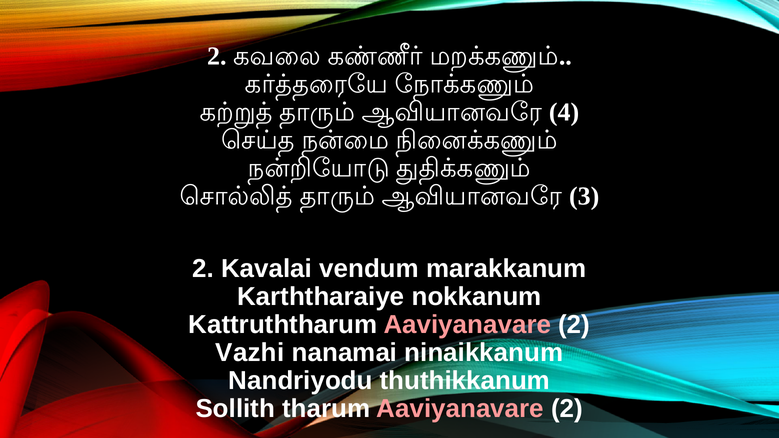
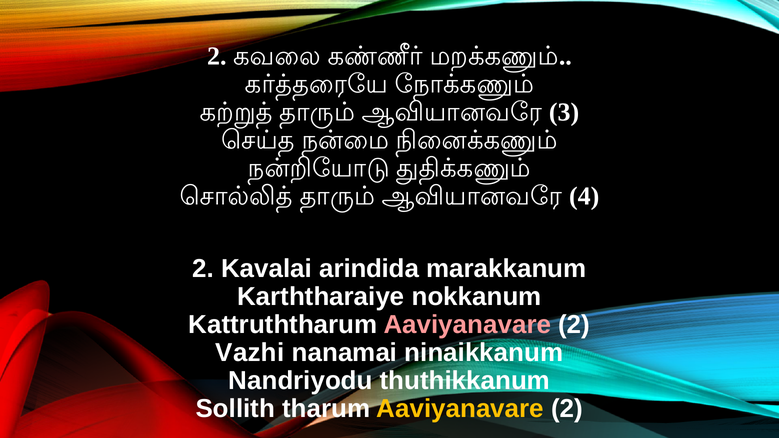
4: 4 -> 3
3: 3 -> 4
vendum: vendum -> arindida
Aaviyanavare at (460, 409) colour: pink -> yellow
